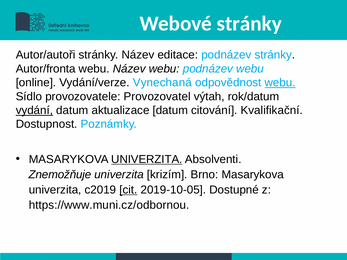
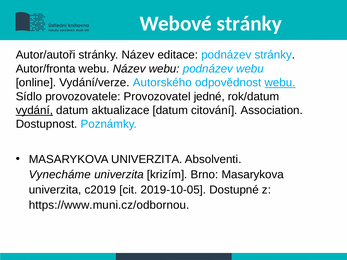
Vynechaná: Vynechaná -> Autorského
výtah: výtah -> jedné
Kvalifikační: Kvalifikační -> Association
UNIVERZITA at (147, 159) underline: present -> none
Znemožňuje: Znemožňuje -> Vynecháme
cit underline: present -> none
